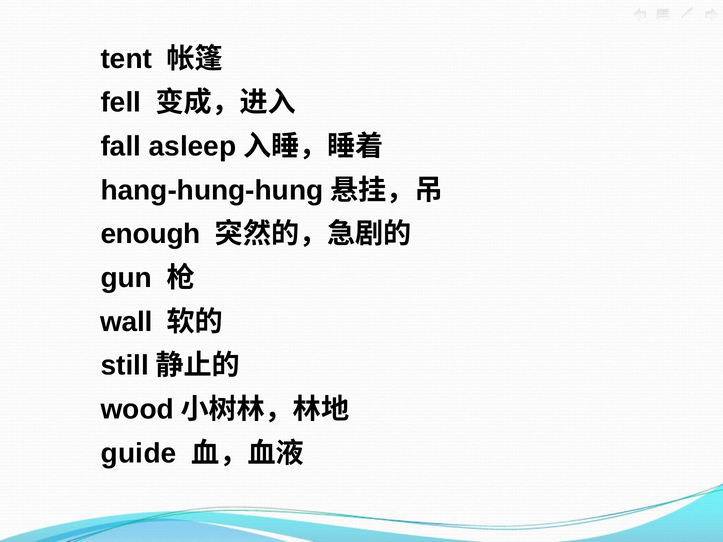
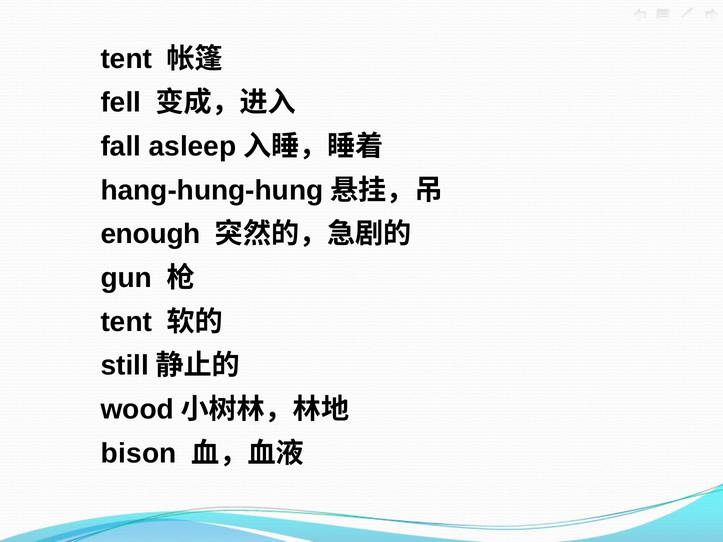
wall at (126, 322): wall -> tent
guide: guide -> bison
